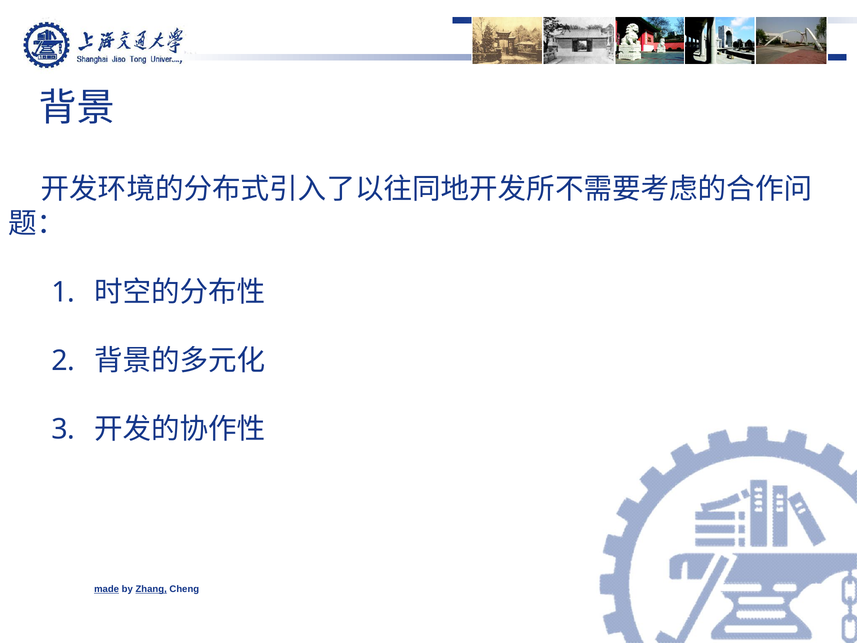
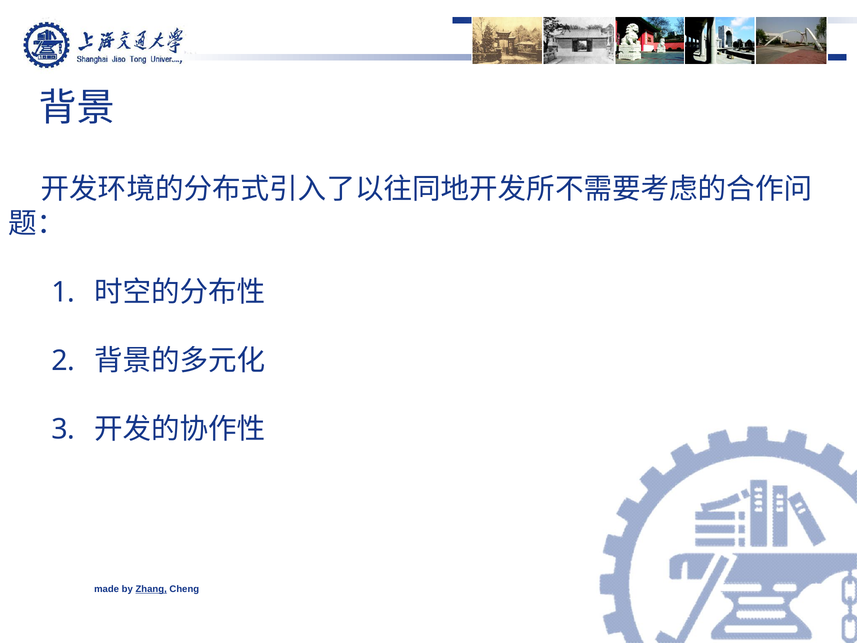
made underline: present -> none
